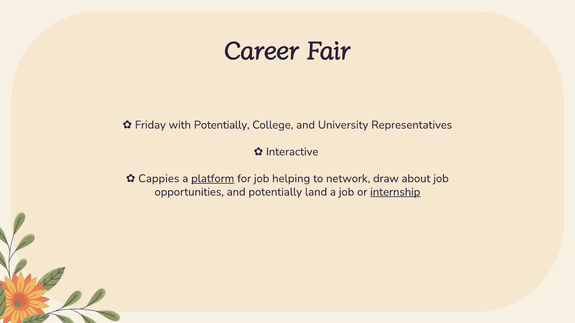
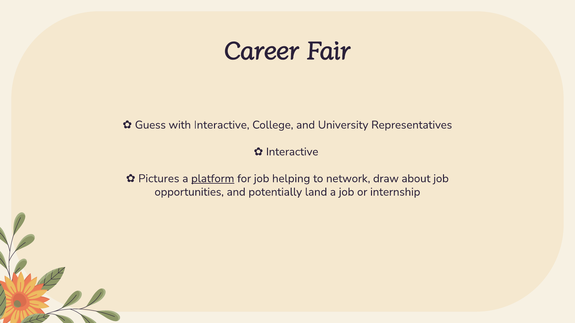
Friday: Friday -> Guess
with Potentially: Potentially -> Interactive
Cappies: Cappies -> Pictures
internship underline: present -> none
